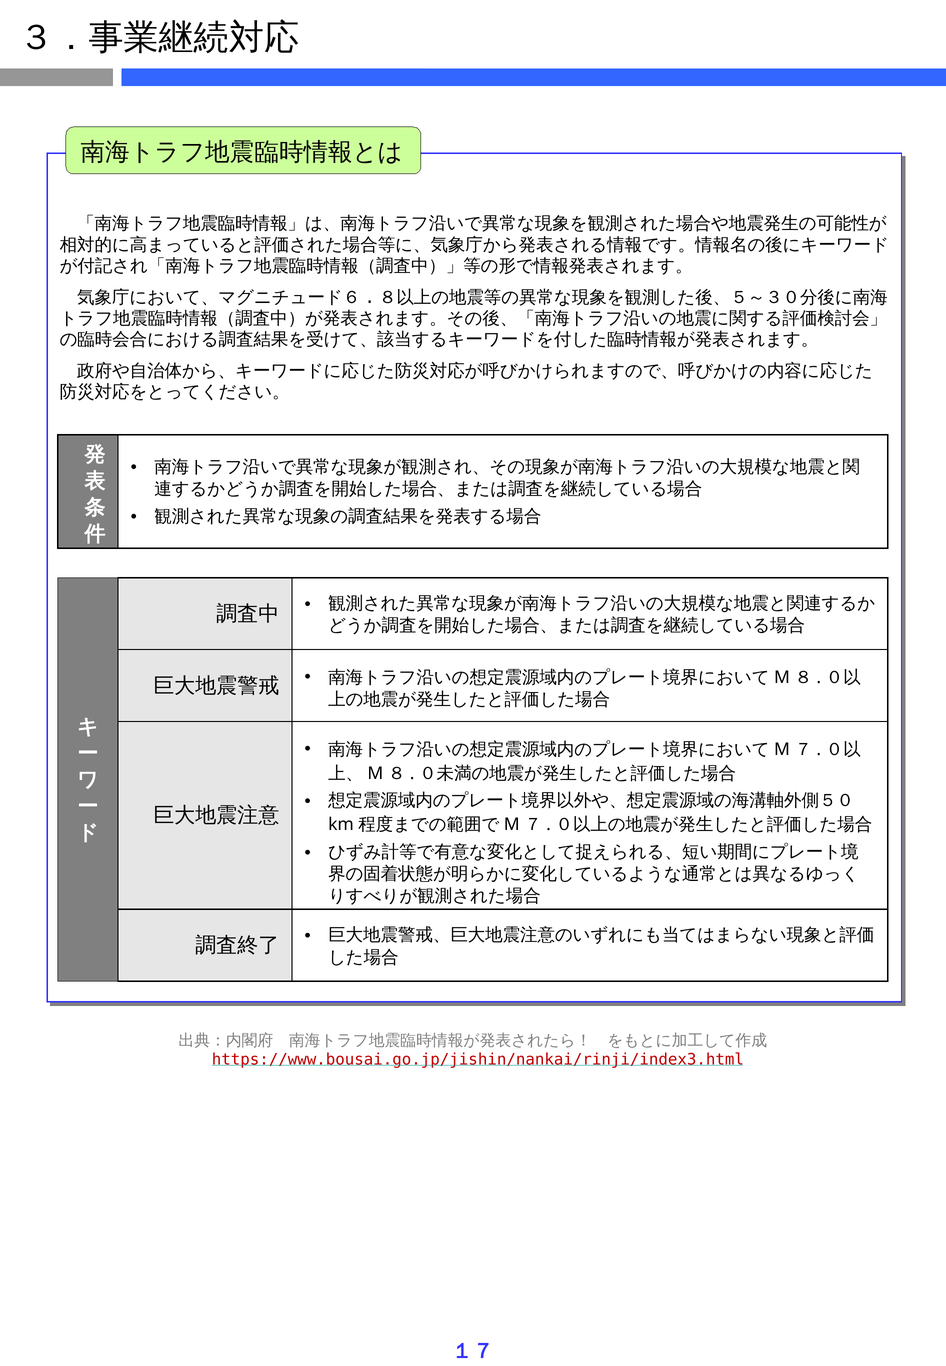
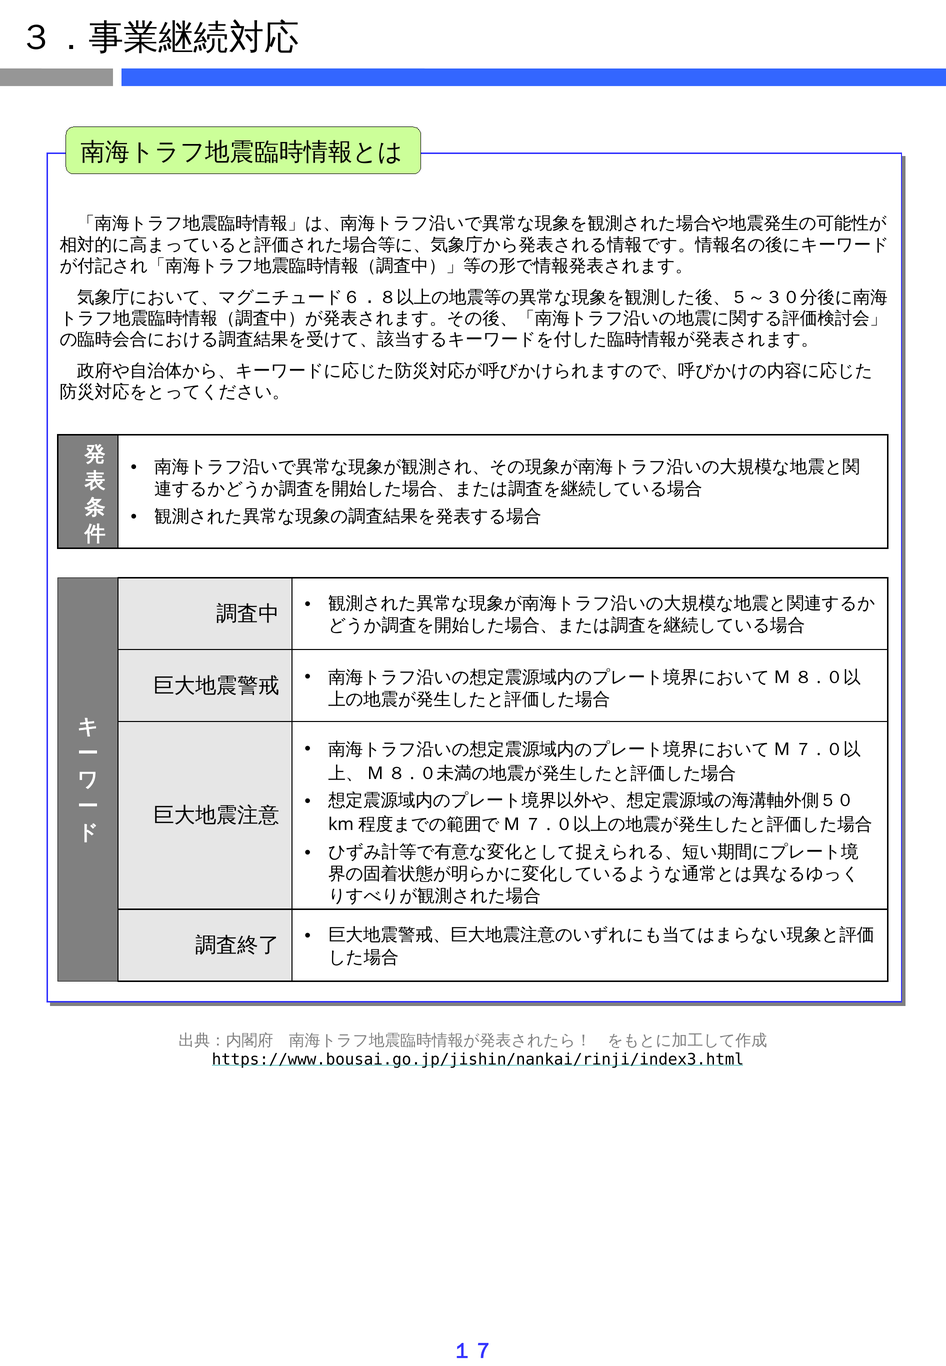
https://www.bousai.go.jp/jishin/nankai/rinji/index3.html colour: red -> black
